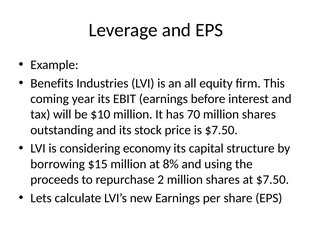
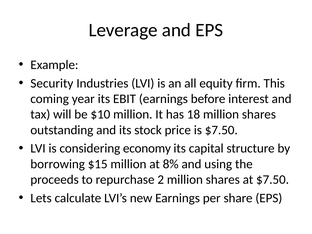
Benefits: Benefits -> Security
70: 70 -> 18
